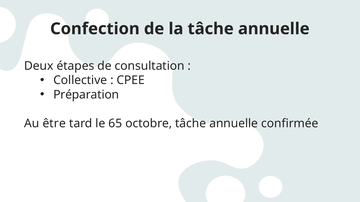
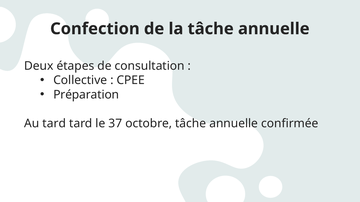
Au être: être -> tard
65: 65 -> 37
